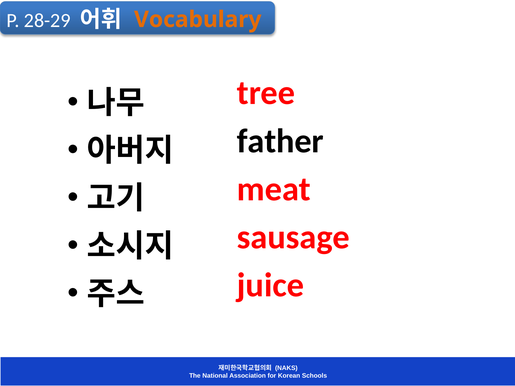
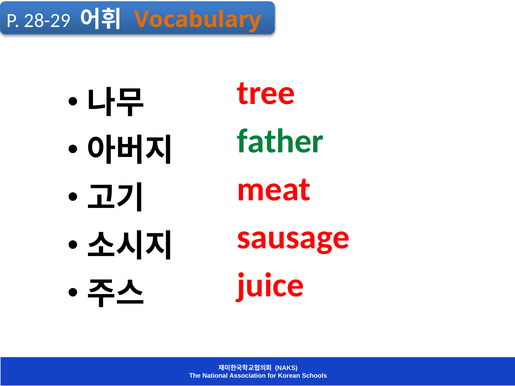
father colour: black -> green
